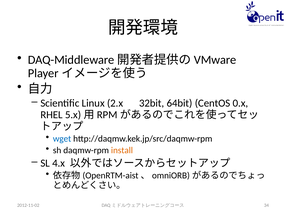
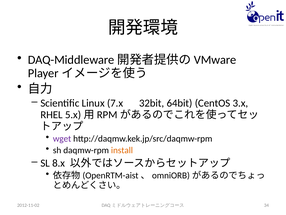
2.x: 2.x -> 7.x
0.x: 0.x -> 3.x
wget colour: blue -> purple
4.x: 4.x -> 8.x
